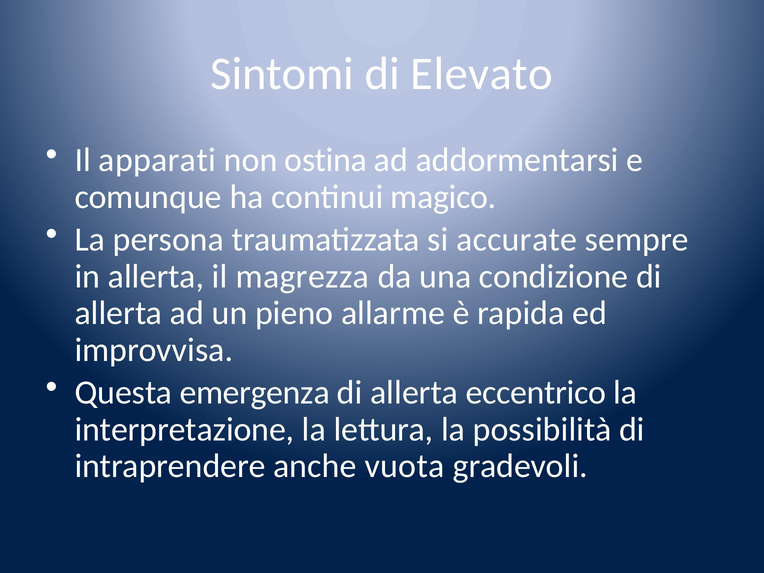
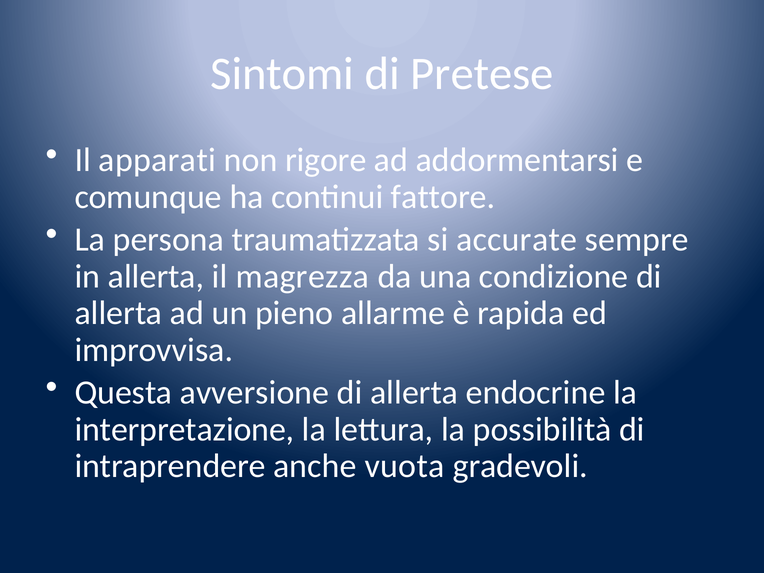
Elevato: Elevato -> Pretese
ostina: ostina -> rigore
magico: magico -> fattore
emergenza: emergenza -> avversione
eccentrico: eccentrico -> endocrine
